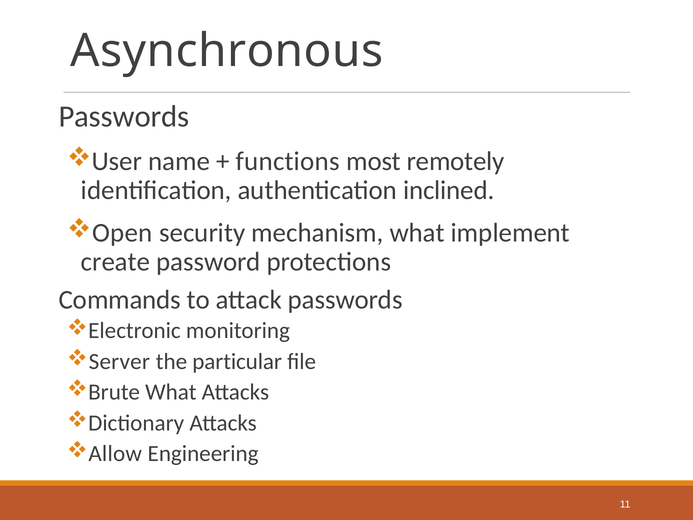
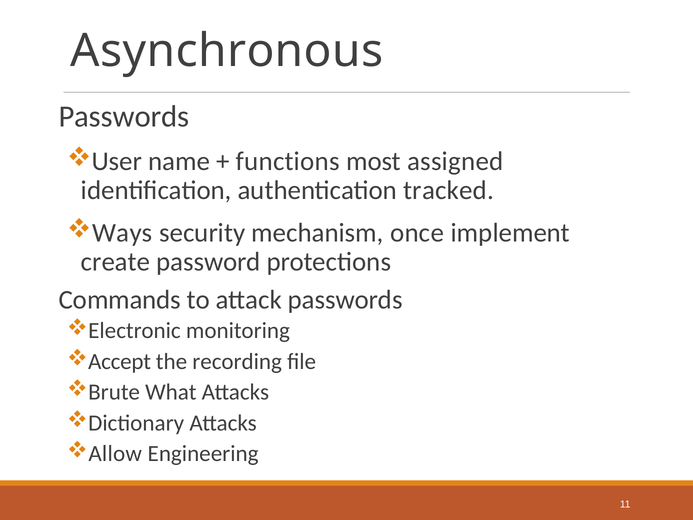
remotely: remotely -> assigned
inclined: inclined -> tracked
Open: Open -> Ways
mechanism what: what -> once
Server: Server -> Accept
particular: particular -> recording
